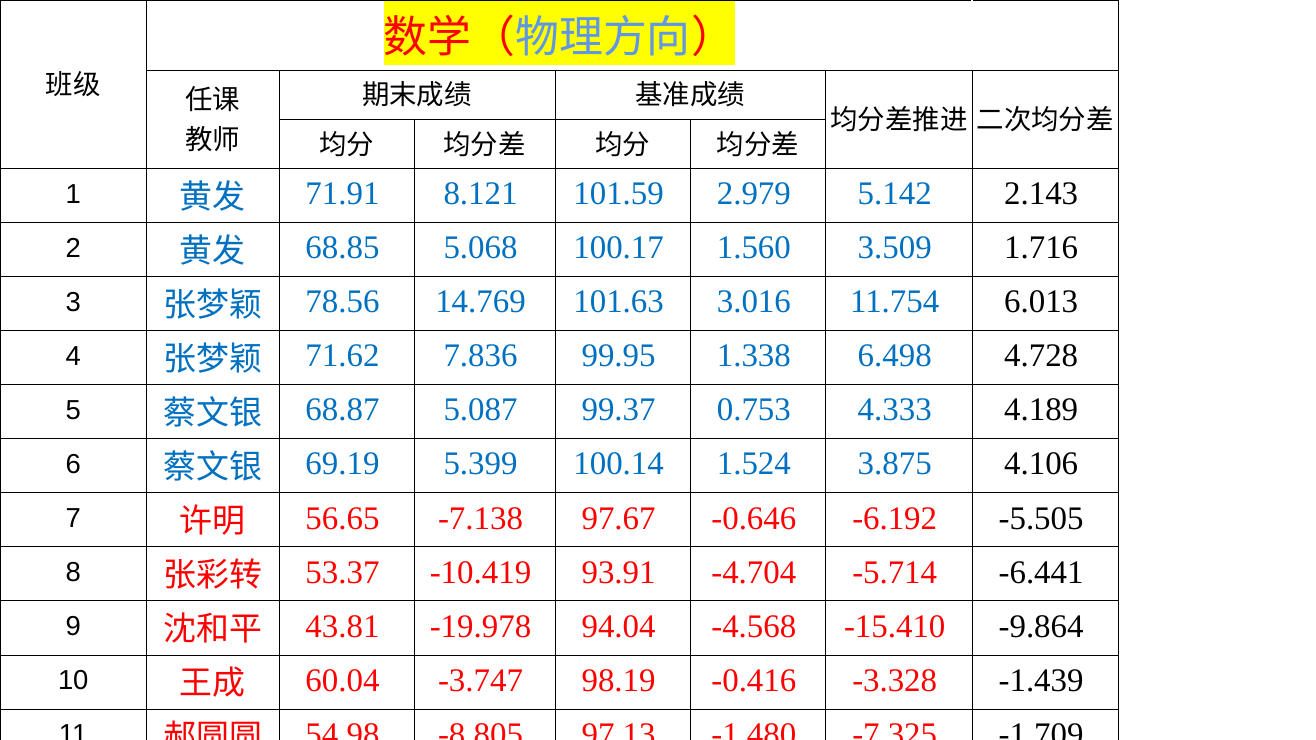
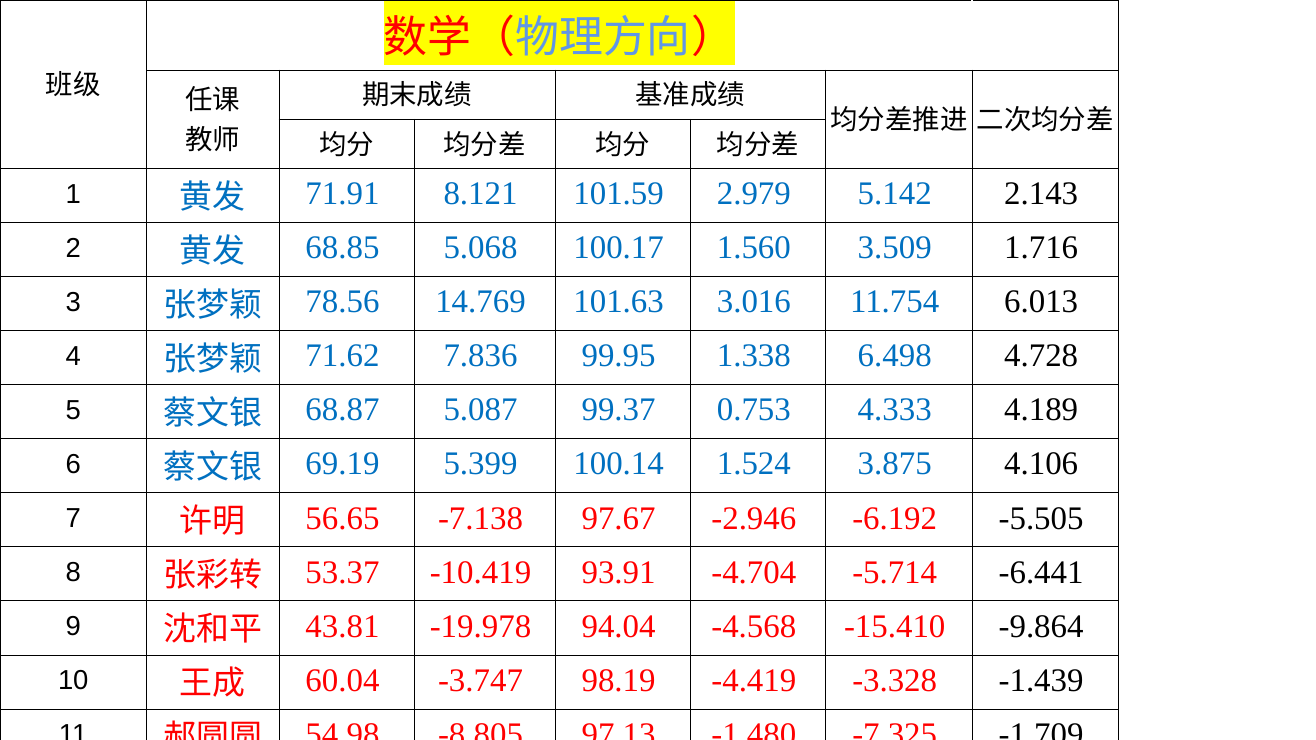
-0.646: -0.646 -> -2.946
-0.416: -0.416 -> -4.419
